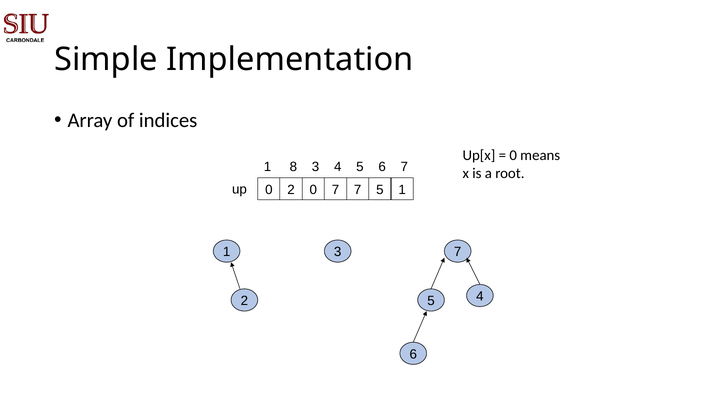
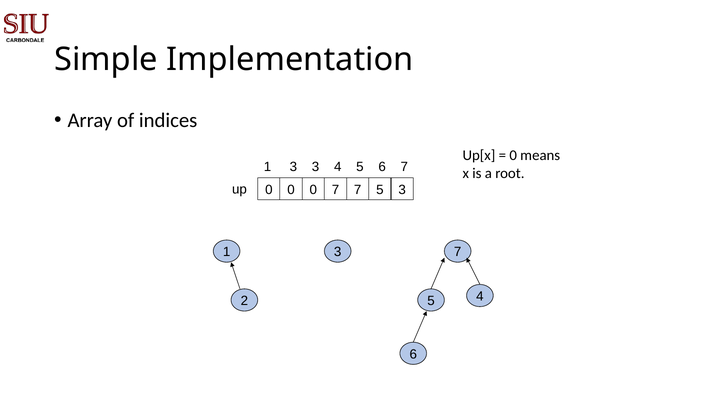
1 8: 8 -> 3
2 at (291, 190): 2 -> 0
5 1: 1 -> 3
